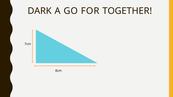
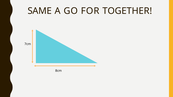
DARK: DARK -> SAME
